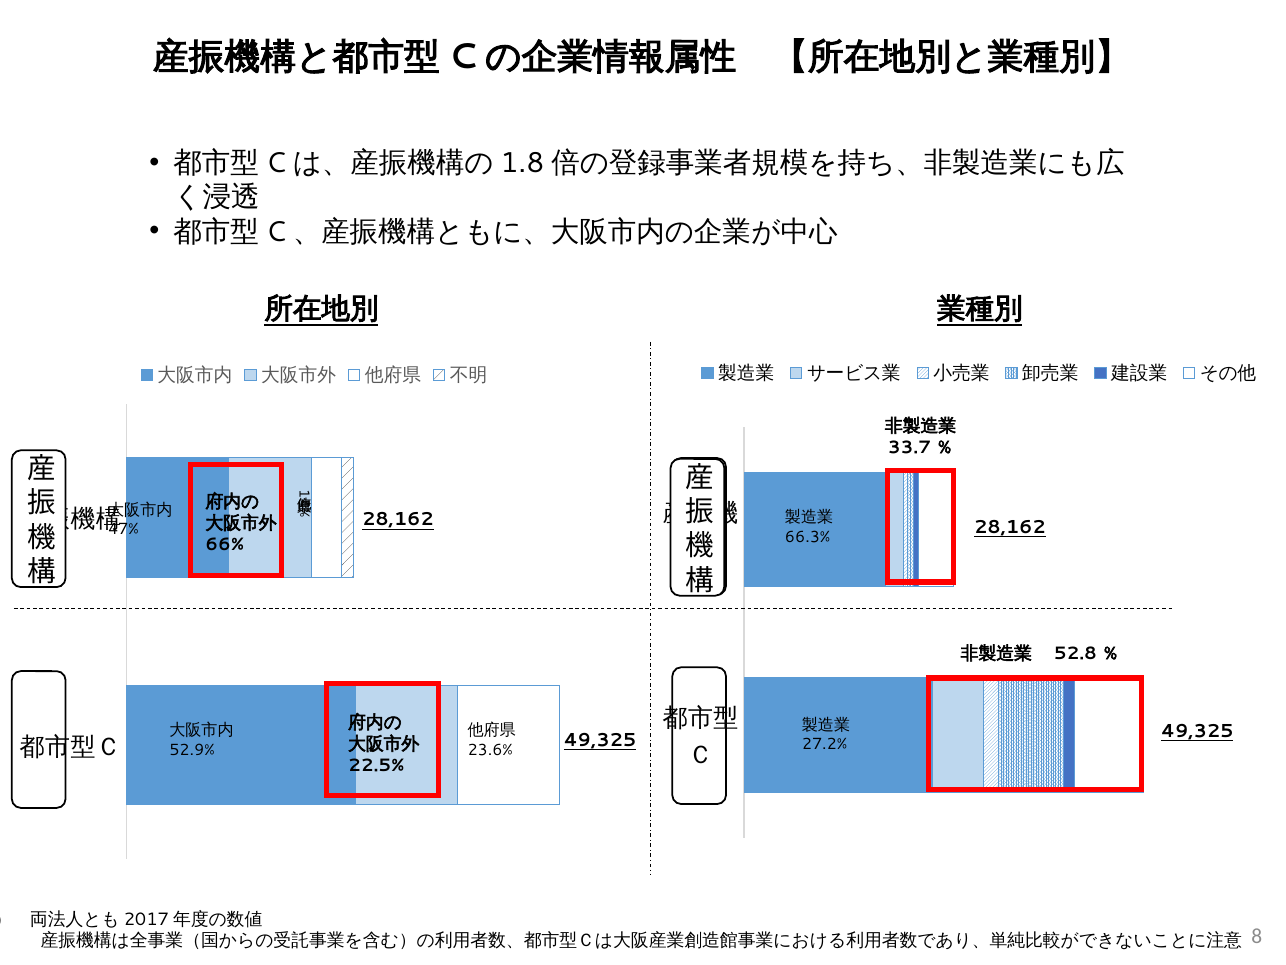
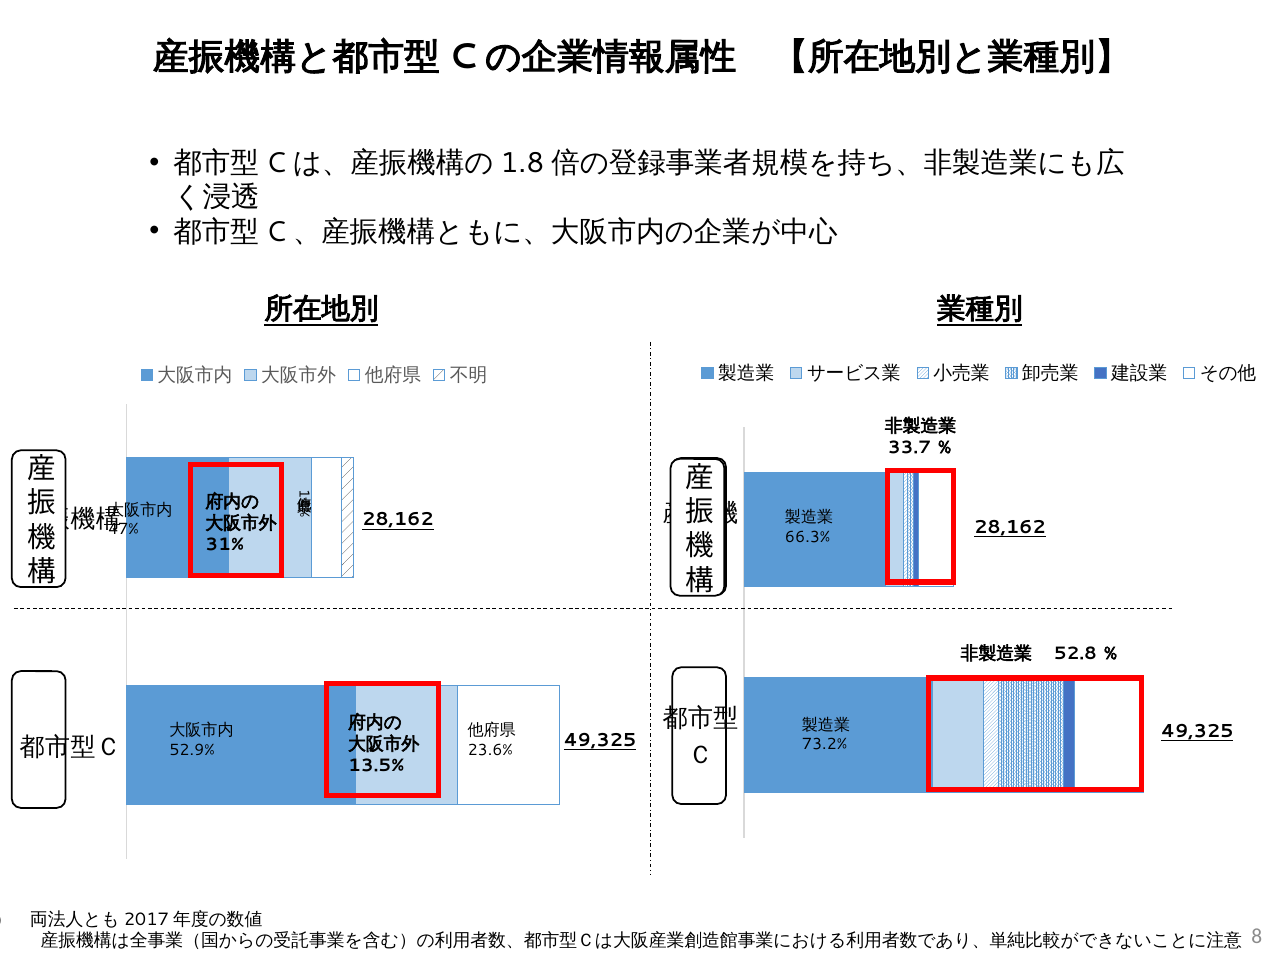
66%: 66% -> 31%
27.2%: 27.2% -> 73.2%
22.5%: 22.5% -> 13.5%
